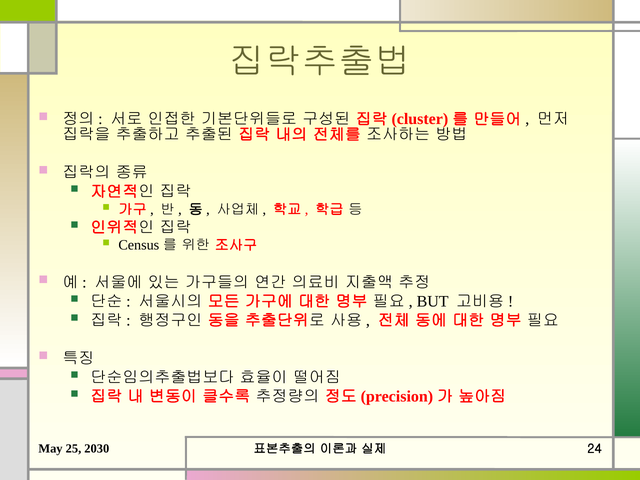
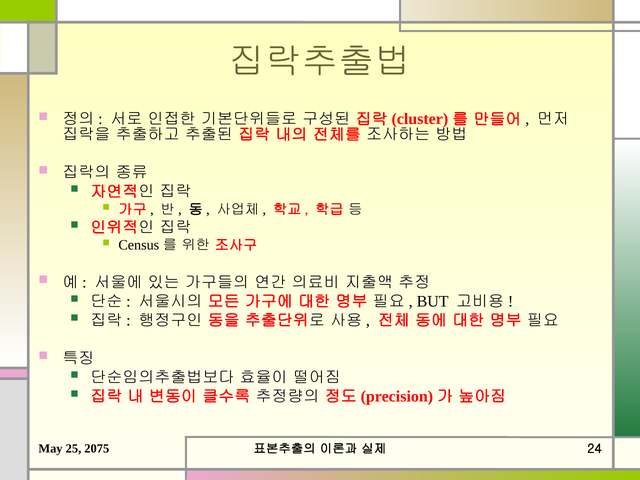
2030: 2030 -> 2075
